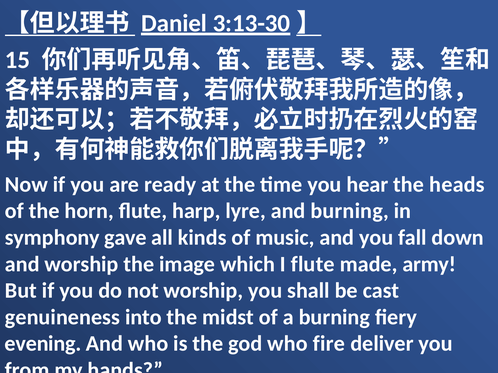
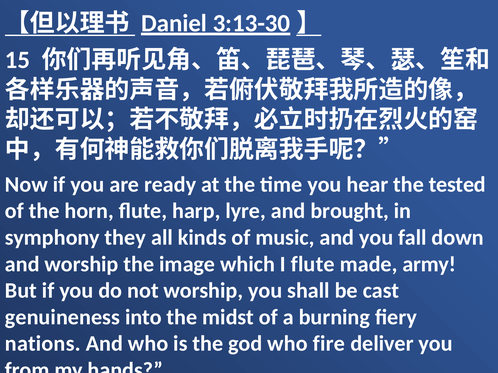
heads: heads -> tested
and burning: burning -> brought
gave: gave -> they
evening: evening -> nations
